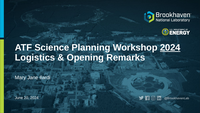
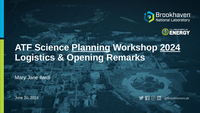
Planning underline: none -> present
